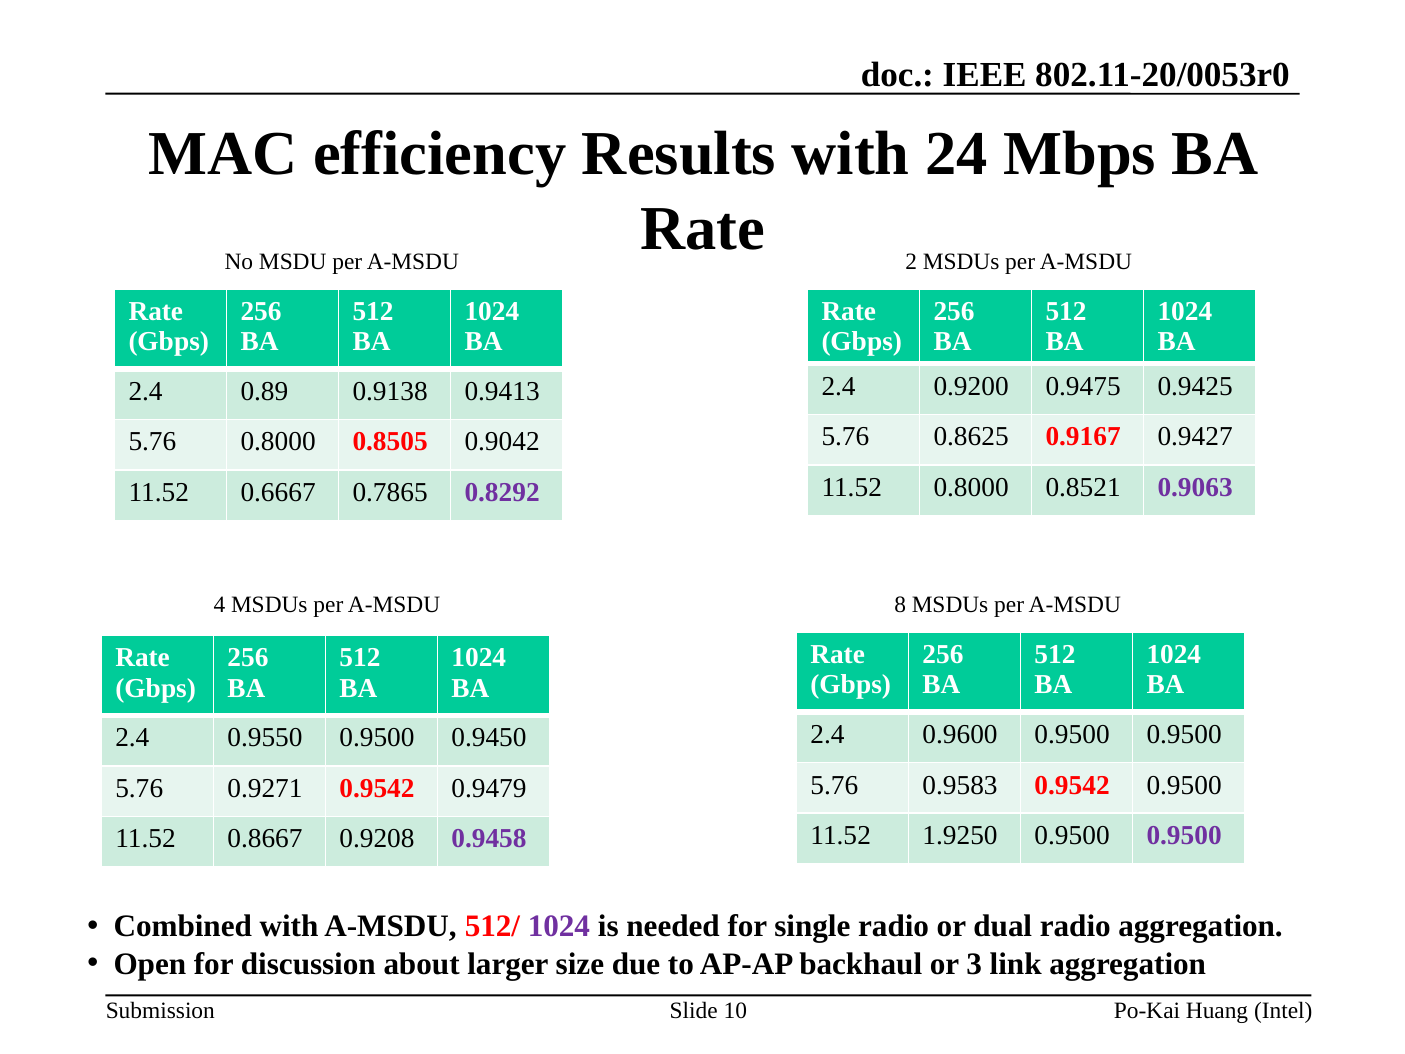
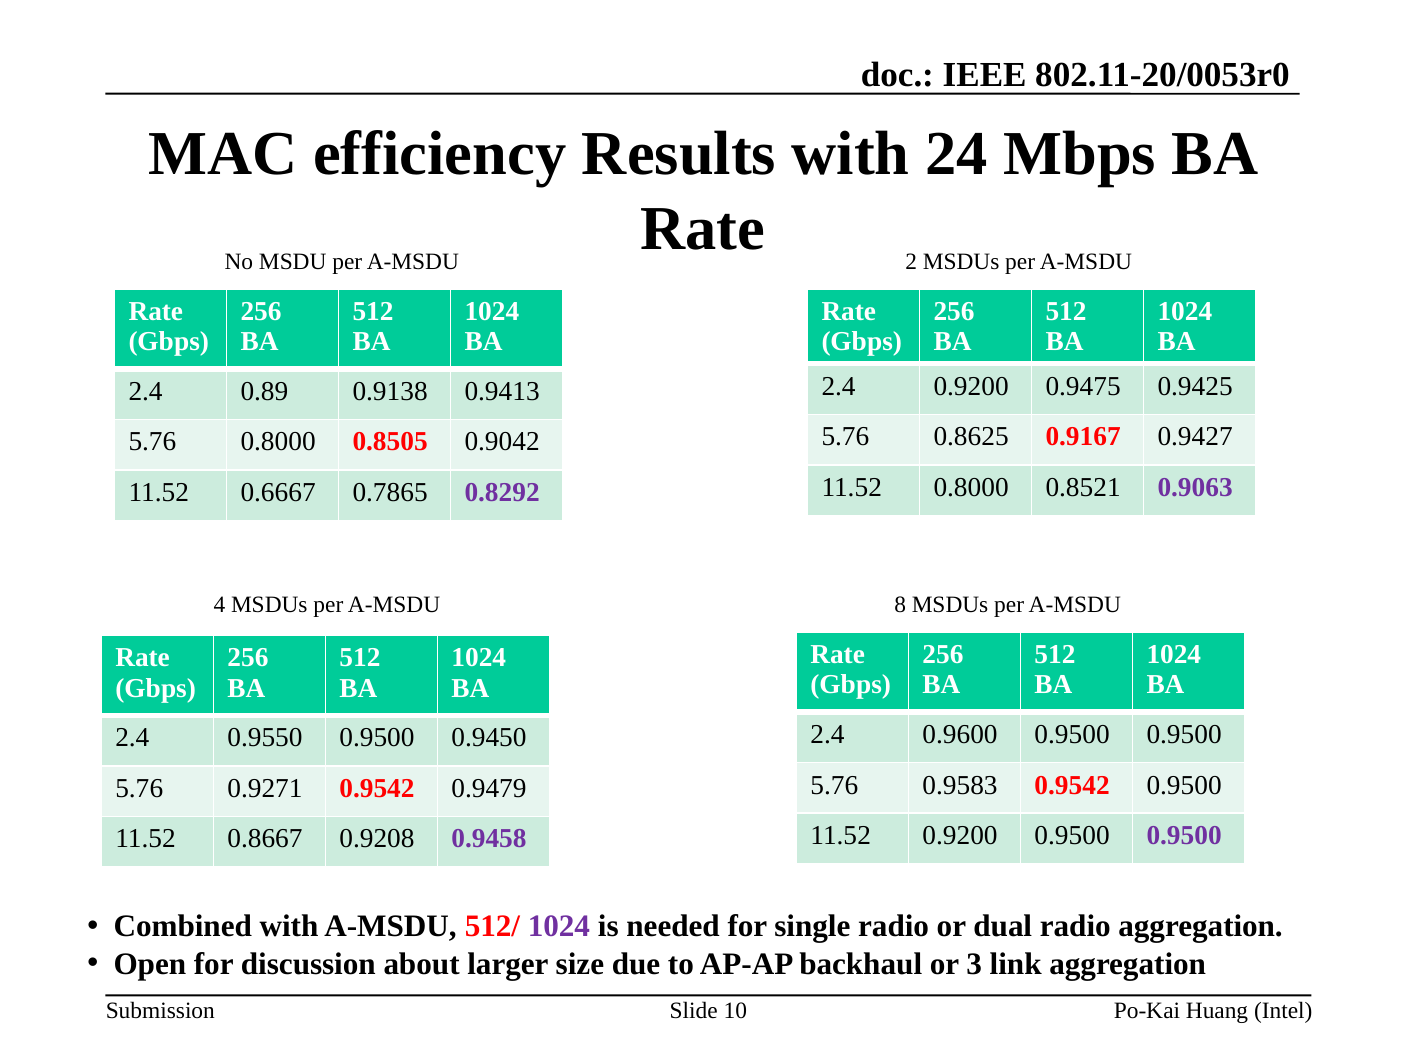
11.52 1.9250: 1.9250 -> 0.9200
